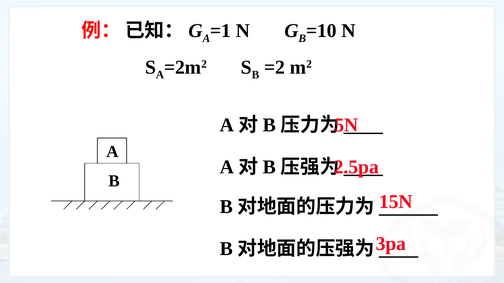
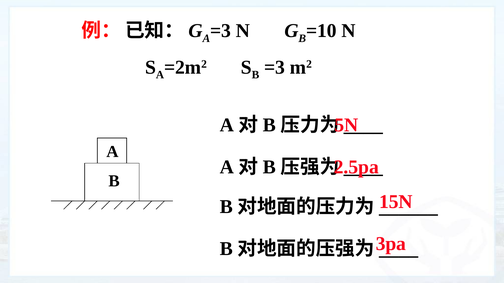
A =1: =1 -> =3
B =2: =2 -> =3
